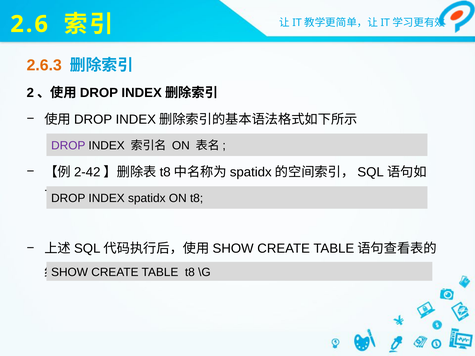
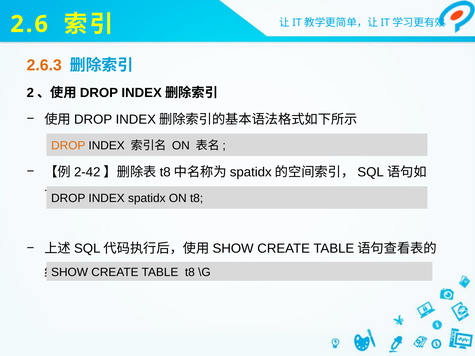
DROP at (68, 146) colour: purple -> orange
